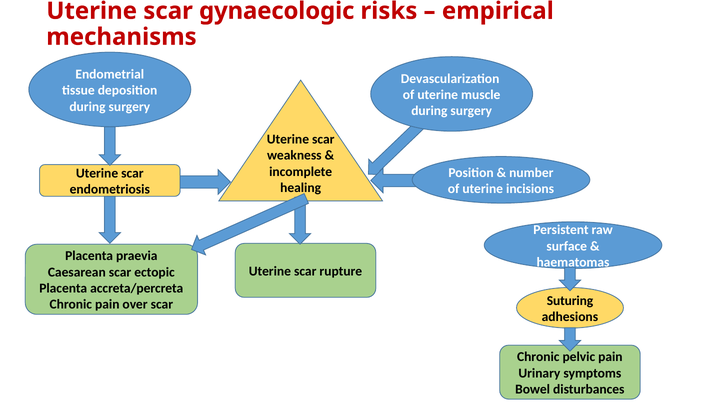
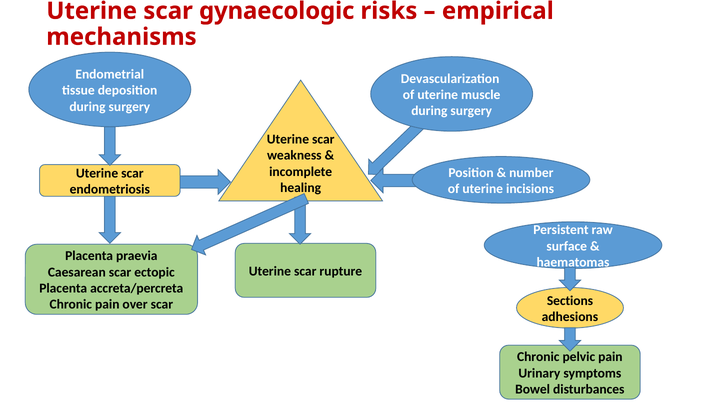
Suturing: Suturing -> Sections
